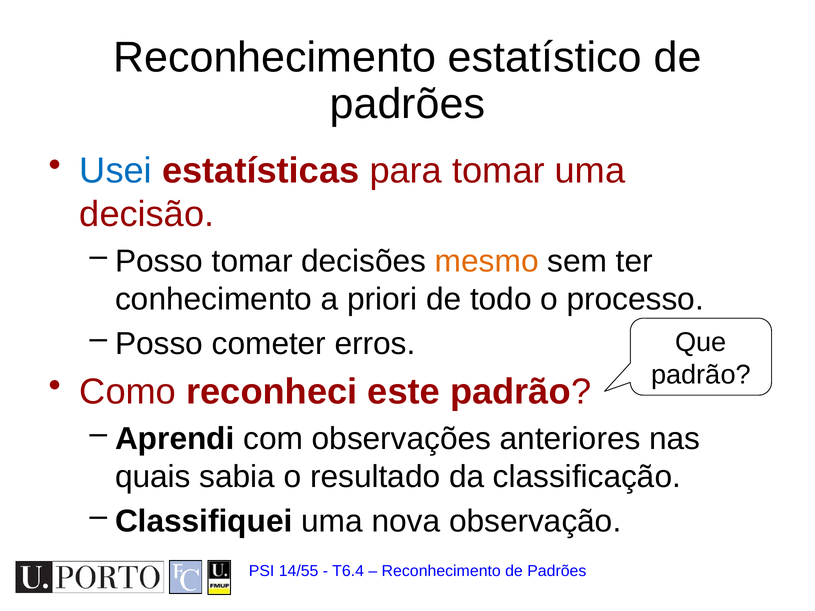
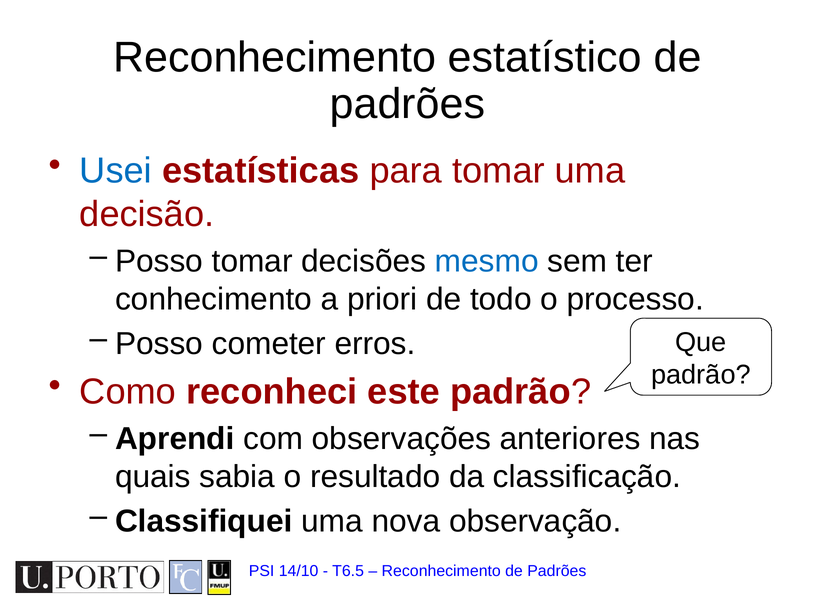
mesmo colour: orange -> blue
14/55: 14/55 -> 14/10
T6.4: T6.4 -> T6.5
